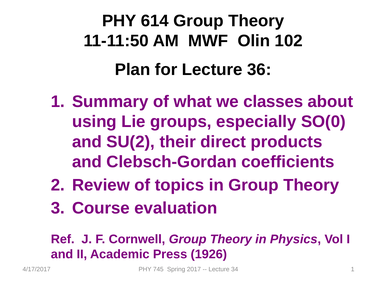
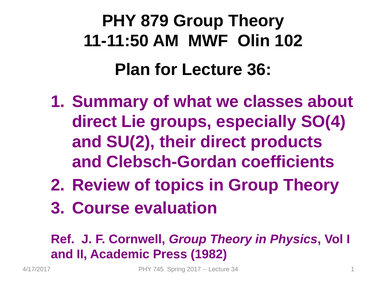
614: 614 -> 879
using at (94, 122): using -> direct
SO(0: SO(0 -> SO(4
1926: 1926 -> 1982
